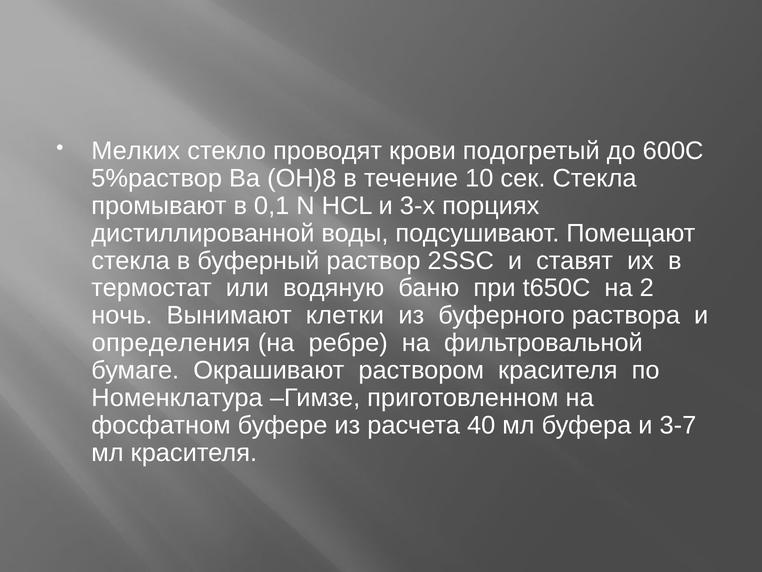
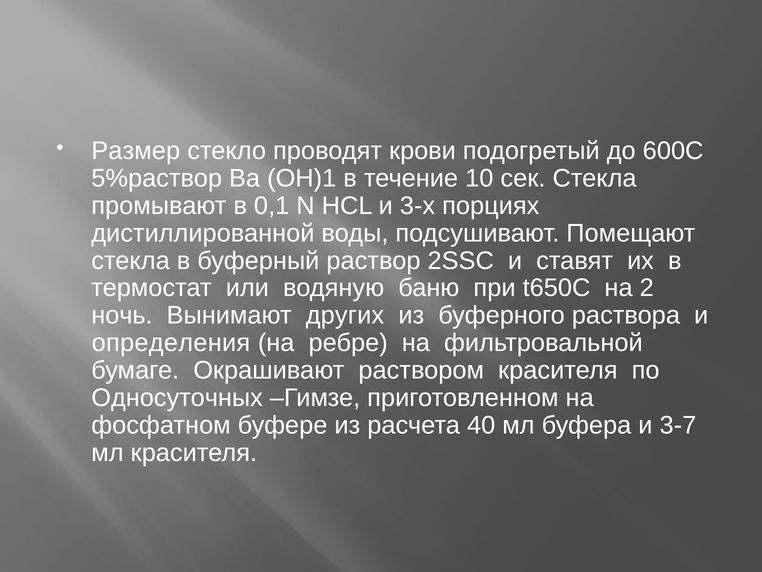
Мелких: Мелких -> Размер
ОН)8: ОН)8 -> ОН)1
клетки: клетки -> других
Номенклатура: Номенклатура -> Односуточных
